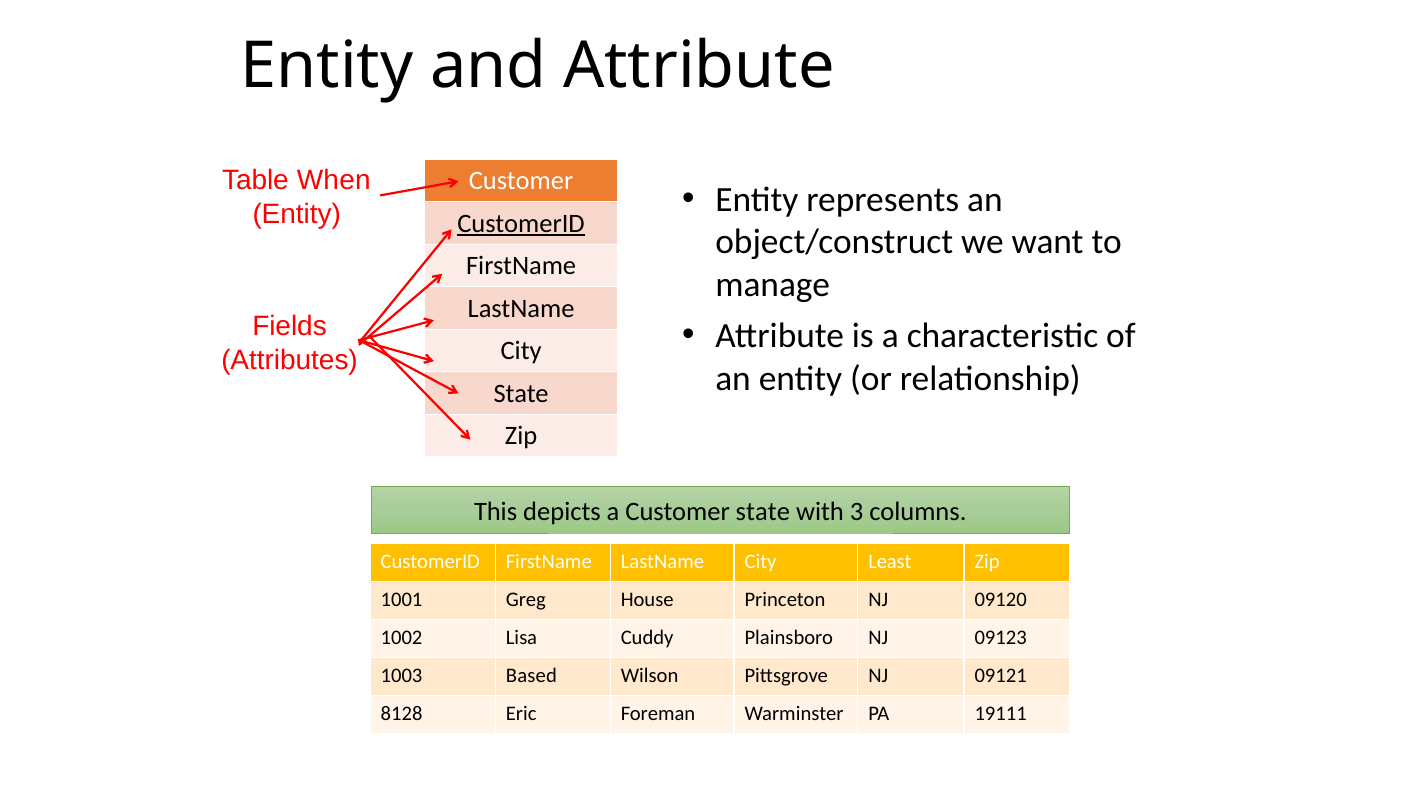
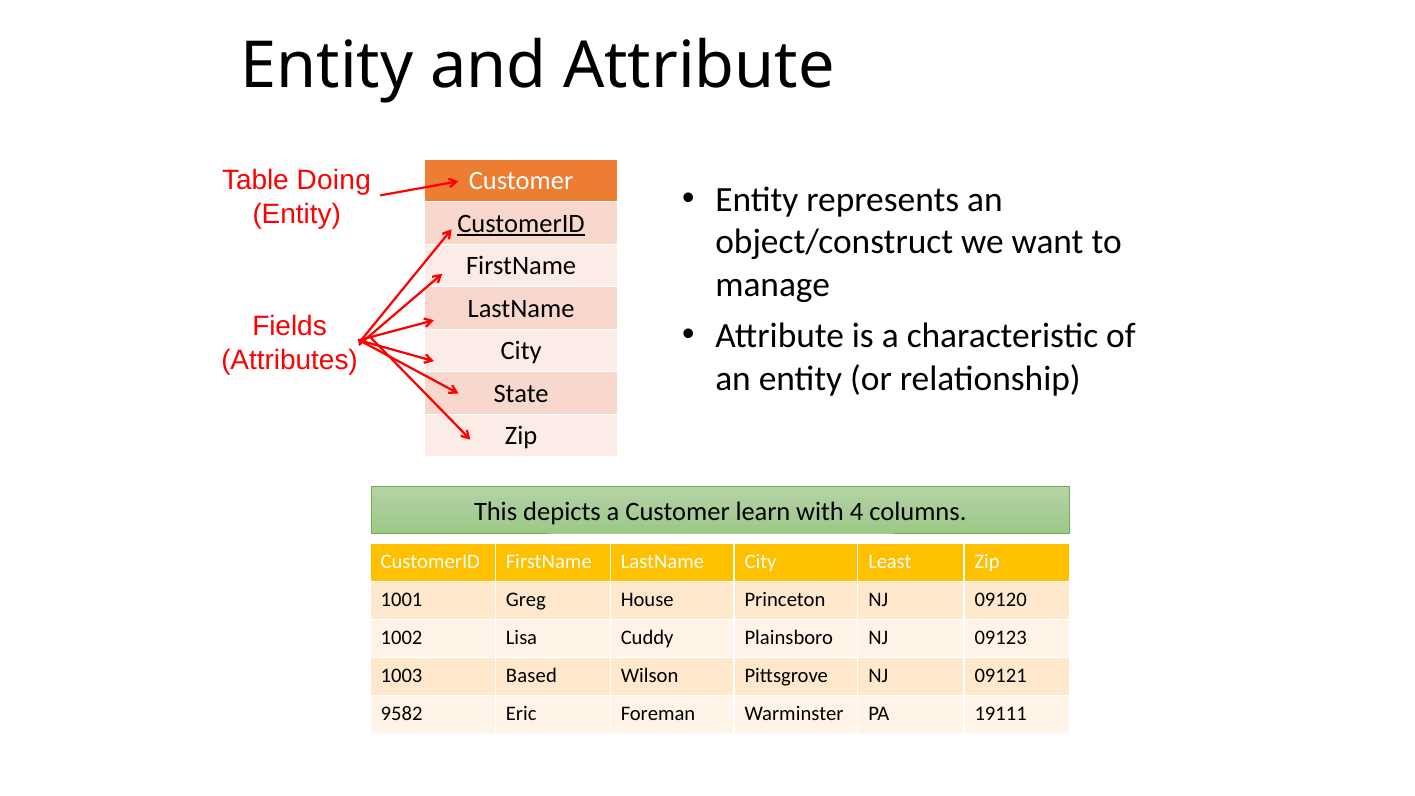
When: When -> Doing
Customer state: state -> learn
3: 3 -> 4
8128: 8128 -> 9582
